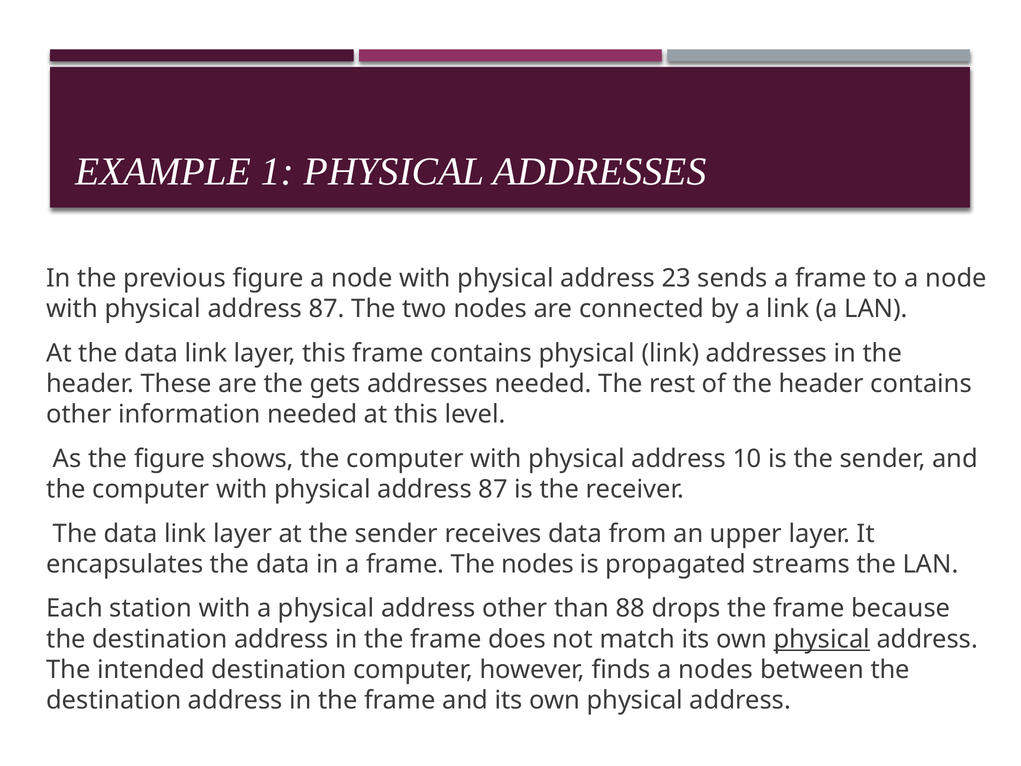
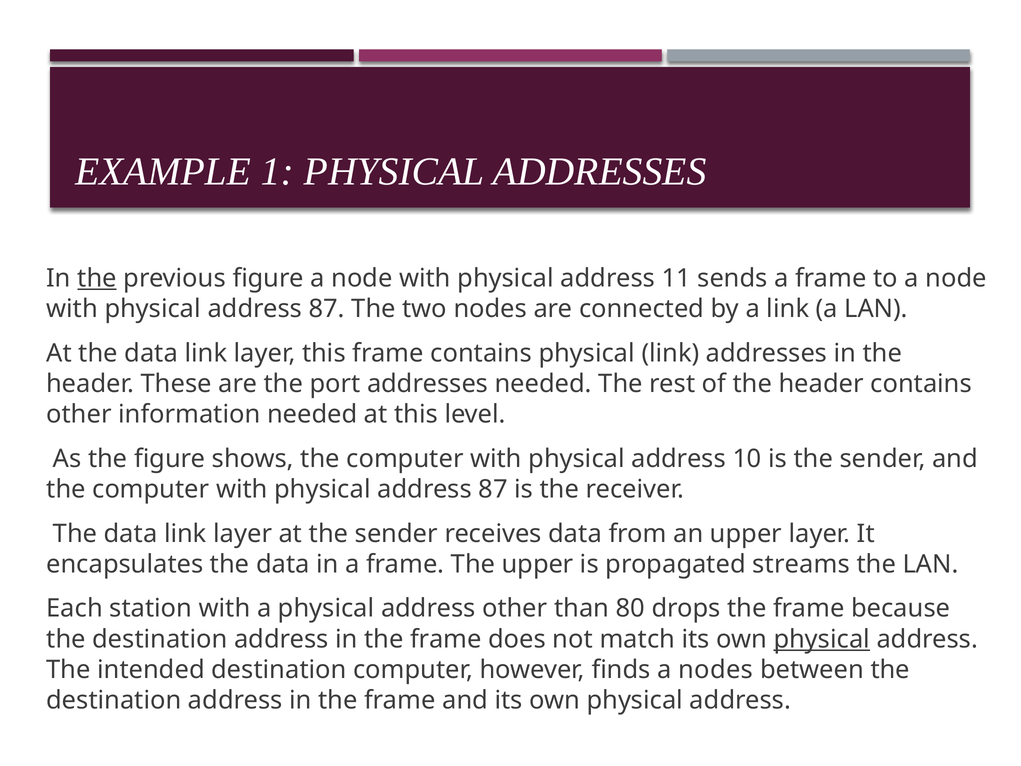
the at (97, 278) underline: none -> present
23: 23 -> 11
gets: gets -> port
The nodes: nodes -> upper
88: 88 -> 80
